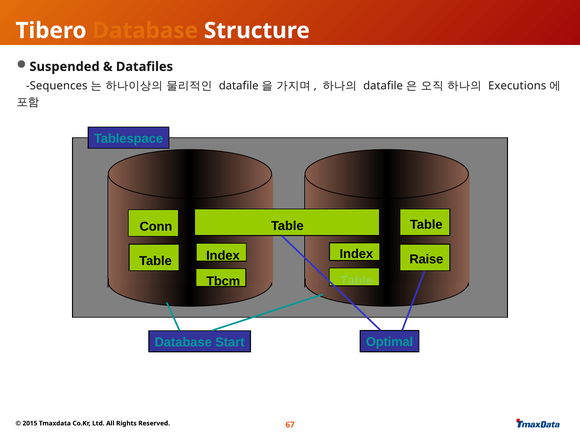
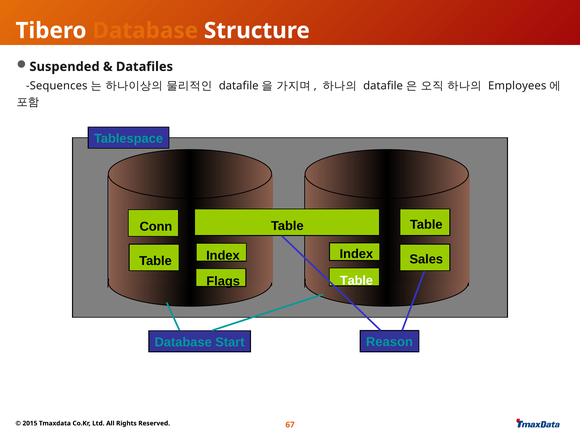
Executions: Executions -> Employees
Raise: Raise -> Sales
Table at (356, 281) colour: light green -> white
Tbcm: Tbcm -> Flags
Optimal: Optimal -> Reason
